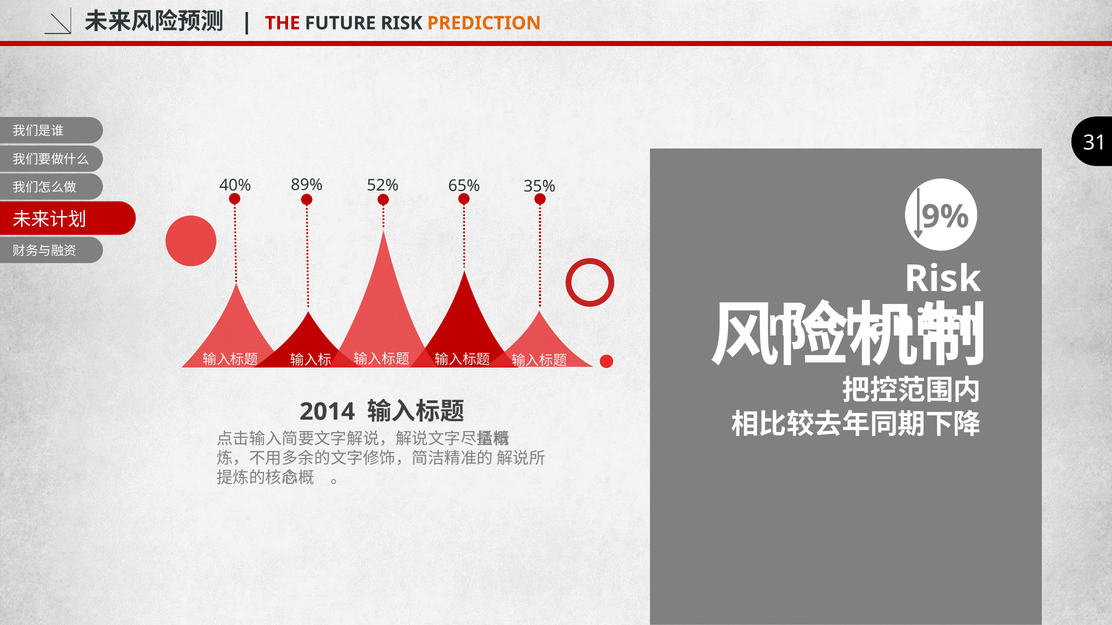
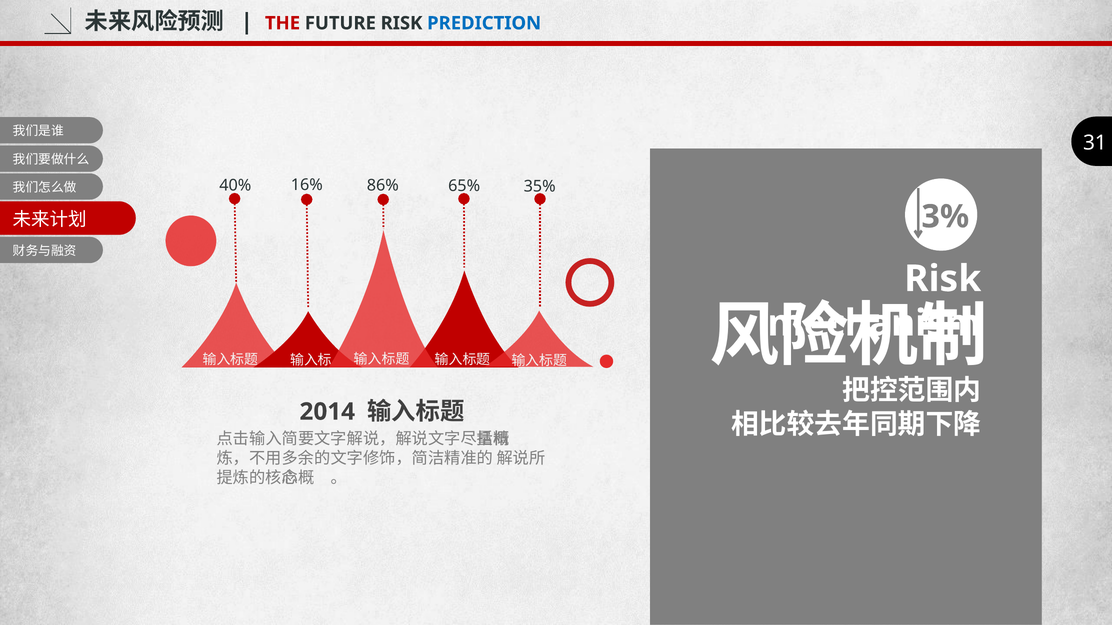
PREDICTION colour: orange -> blue
52%: 52% -> 86%
89%: 89% -> 16%
9%: 9% -> 3%
